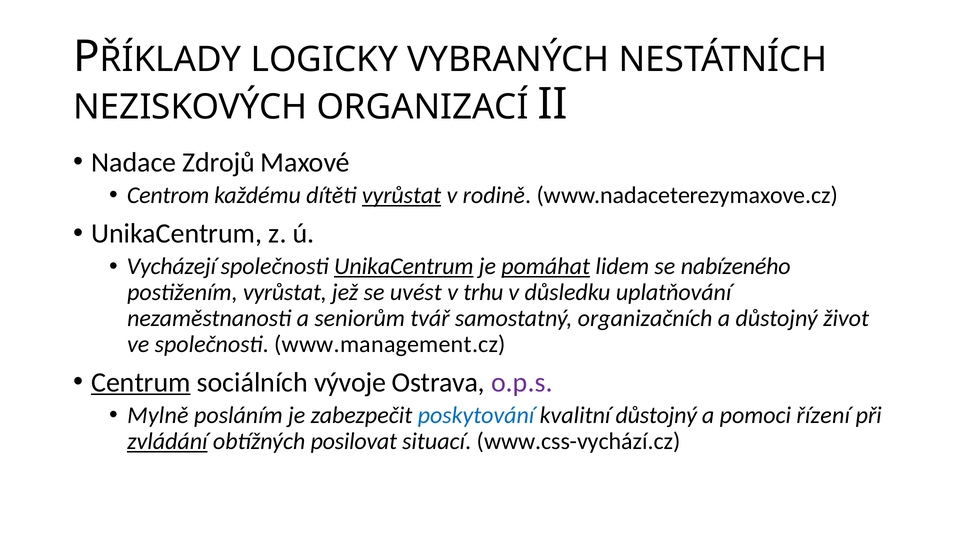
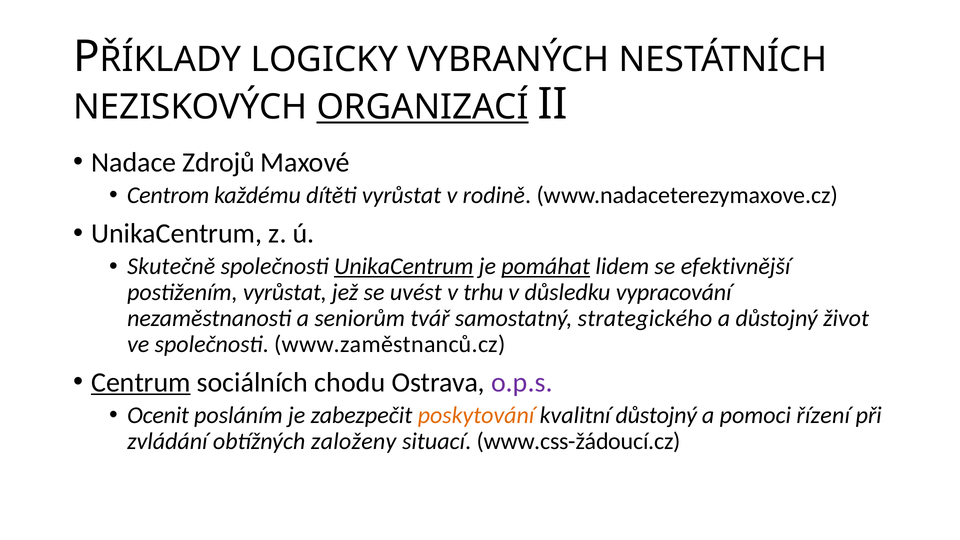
ORGANIZACÍ underline: none -> present
vyrůstat at (402, 195) underline: present -> none
Vycházejí: Vycházejí -> Skutečně
nabízeného: nabízeného -> efektivnější
uplatňování: uplatňování -> vypracování
organizačních: organizačních -> strategického
www.management.cz: www.management.cz -> www.zaměstnanců.cz
vývoje: vývoje -> chodu
Mylně: Mylně -> Ocenit
poskytování colour: blue -> orange
zvládání underline: present -> none
posilovat: posilovat -> založeny
www.css-vychází.cz: www.css-vychází.cz -> www.css-žádoucí.cz
